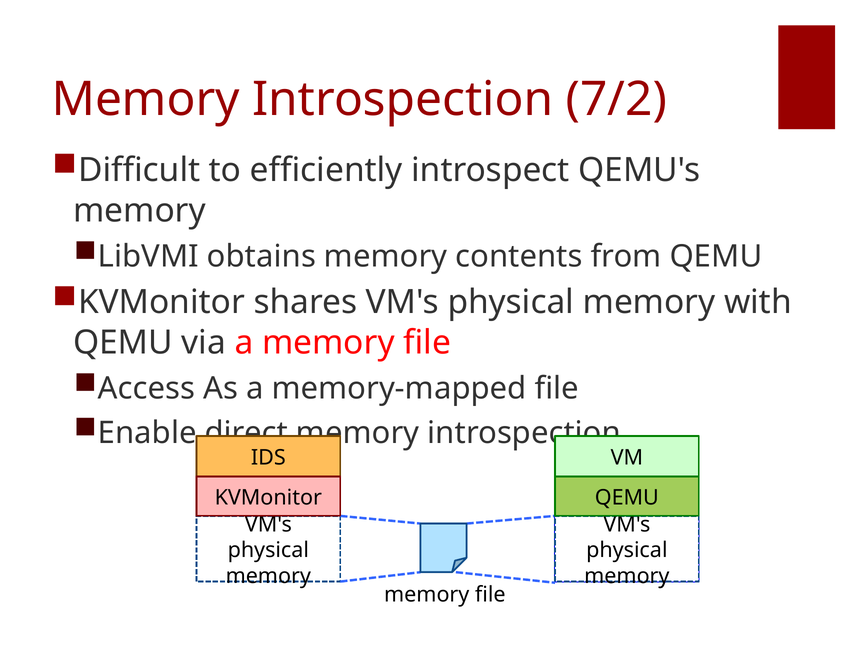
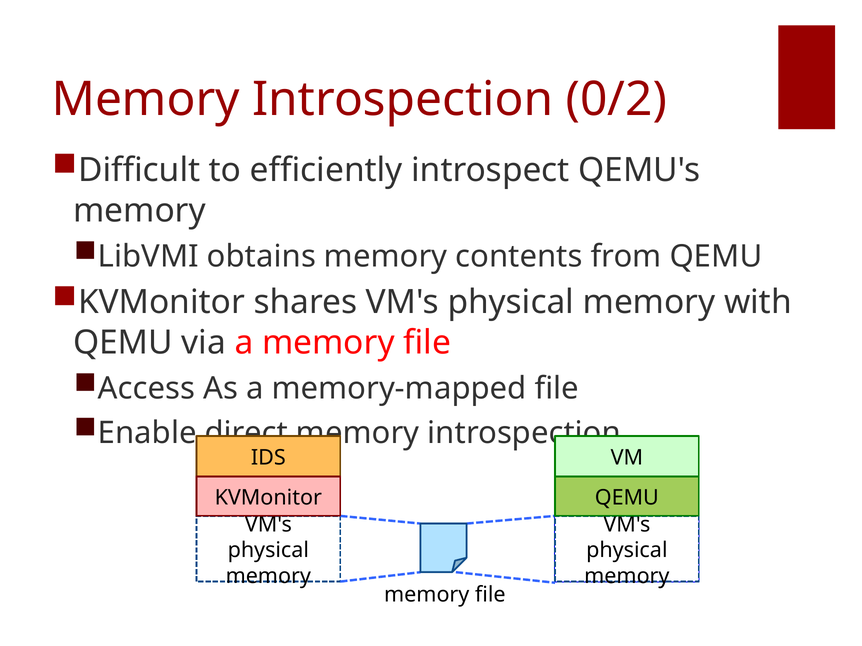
7/2: 7/2 -> 0/2
